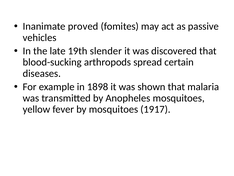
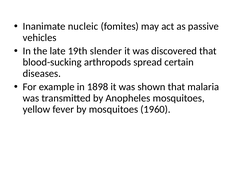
proved: proved -> nucleic
1917: 1917 -> 1960
